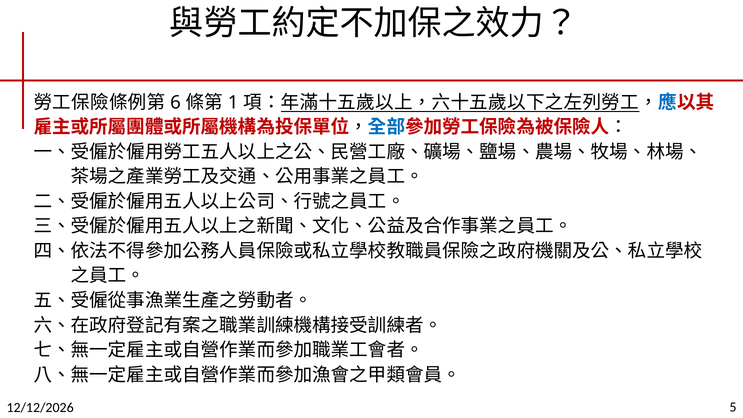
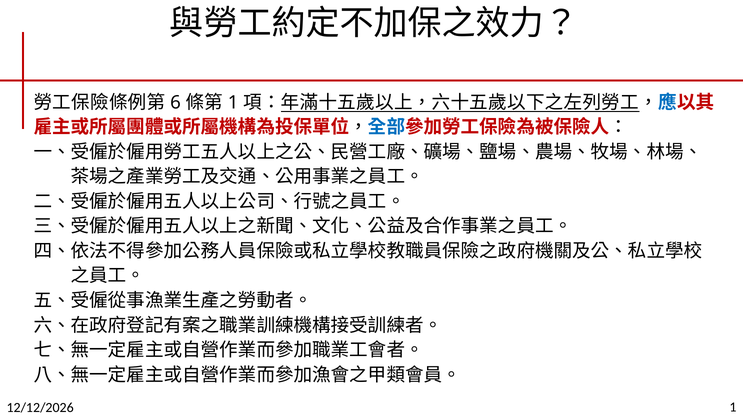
5 at (733, 407): 5 -> 1
